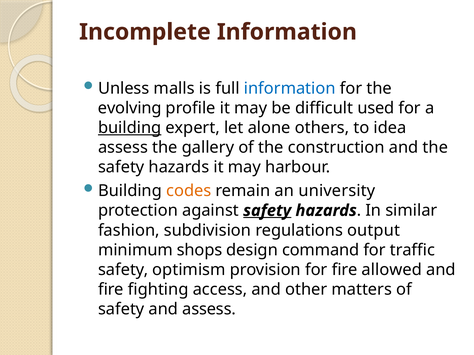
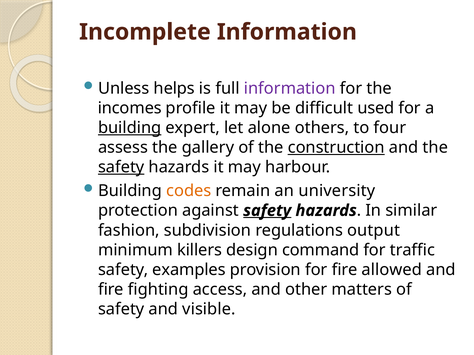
malls: malls -> helps
information at (290, 88) colour: blue -> purple
evolving: evolving -> incomes
idea: idea -> four
construction underline: none -> present
safety at (121, 167) underline: none -> present
shops: shops -> killers
optimism: optimism -> examples
and assess: assess -> visible
